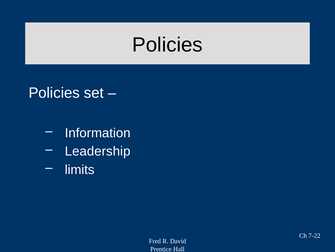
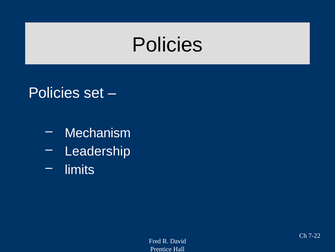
Information: Information -> Mechanism
